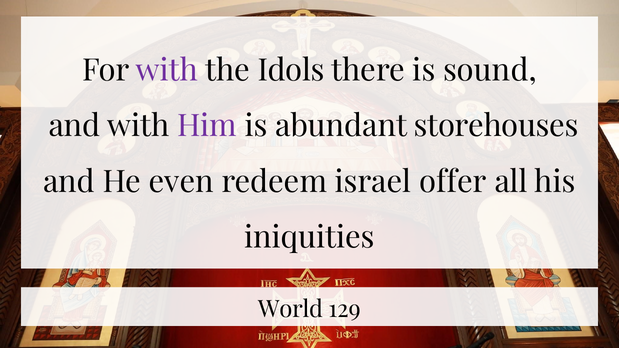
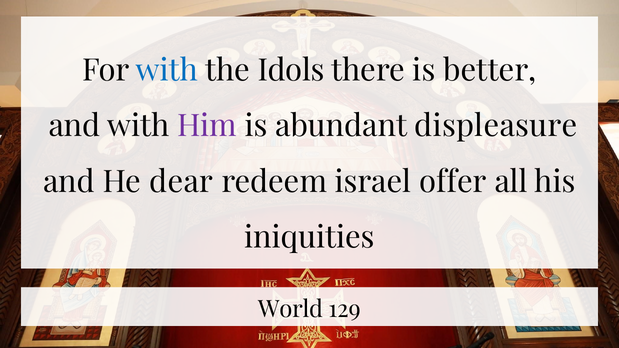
with at (167, 71) colour: purple -> blue
sound: sound -> better
storehouses: storehouses -> displeasure
even: even -> dear
